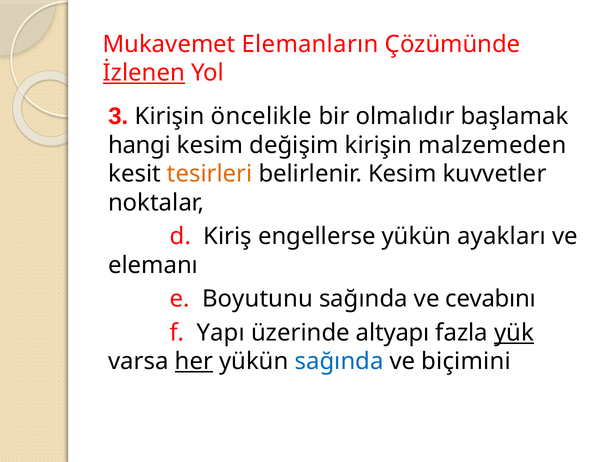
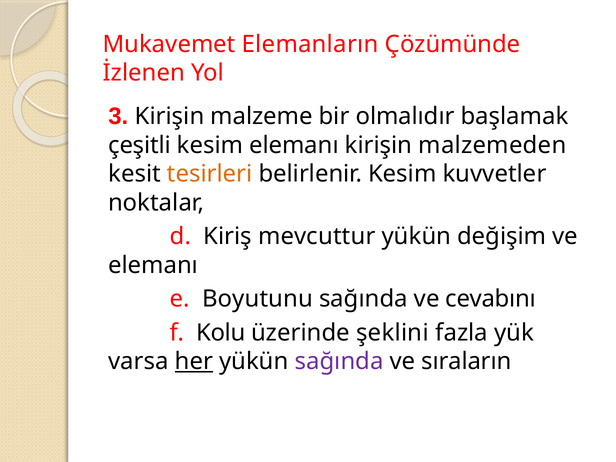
İzlenen underline: present -> none
öncelikle: öncelikle -> malzeme
hangi: hangi -> çeşitli
kesim değişim: değişim -> elemanı
engellerse: engellerse -> mevcuttur
ayakları: ayakları -> değişim
Yapı: Yapı -> Kolu
altyapı: altyapı -> şeklini
yük underline: present -> none
sağında at (339, 362) colour: blue -> purple
biçimini: biçimini -> sıraların
